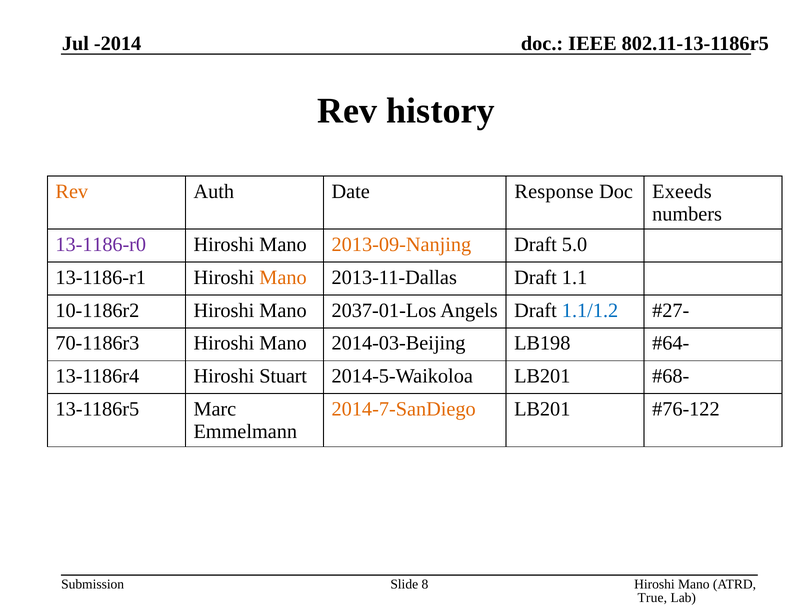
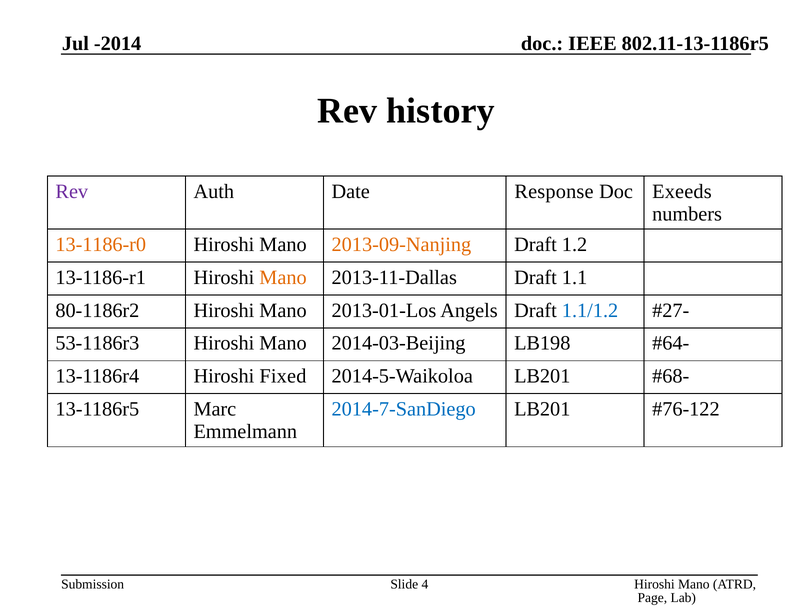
Rev at (72, 191) colour: orange -> purple
13-1186-r0 colour: purple -> orange
5.0: 5.0 -> 1.2
10-1186r2: 10-1186r2 -> 80-1186r2
2037-01-Los: 2037-01-Los -> 2013-01-Los
70-1186r3: 70-1186r3 -> 53-1186r3
Stuart: Stuart -> Fixed
2014-7-SanDiego colour: orange -> blue
8: 8 -> 4
True: True -> Page
